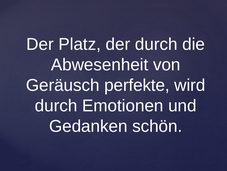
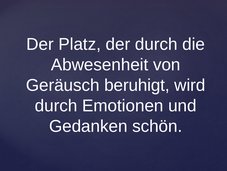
perfekte: perfekte -> beruhigt
